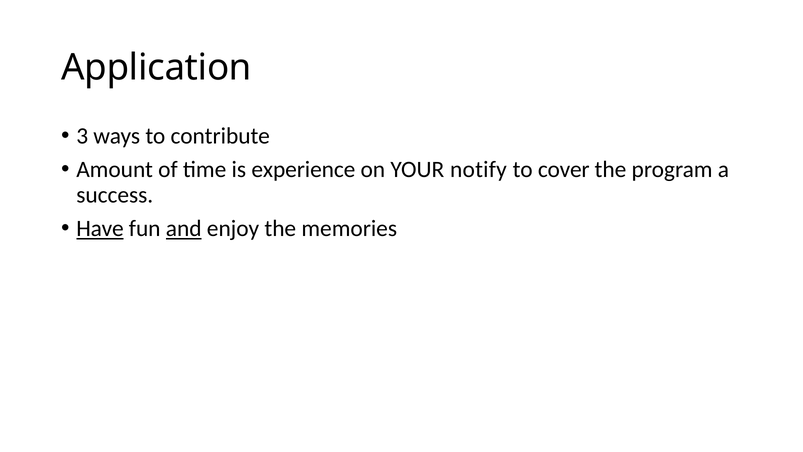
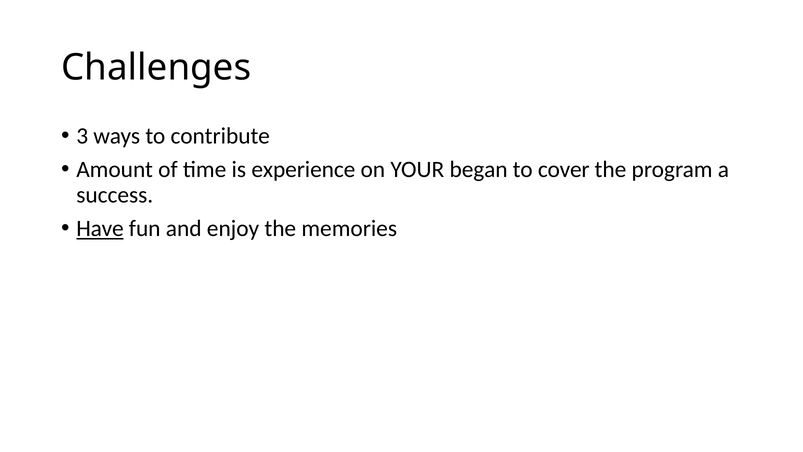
Application: Application -> Challenges
notify: notify -> began
and underline: present -> none
